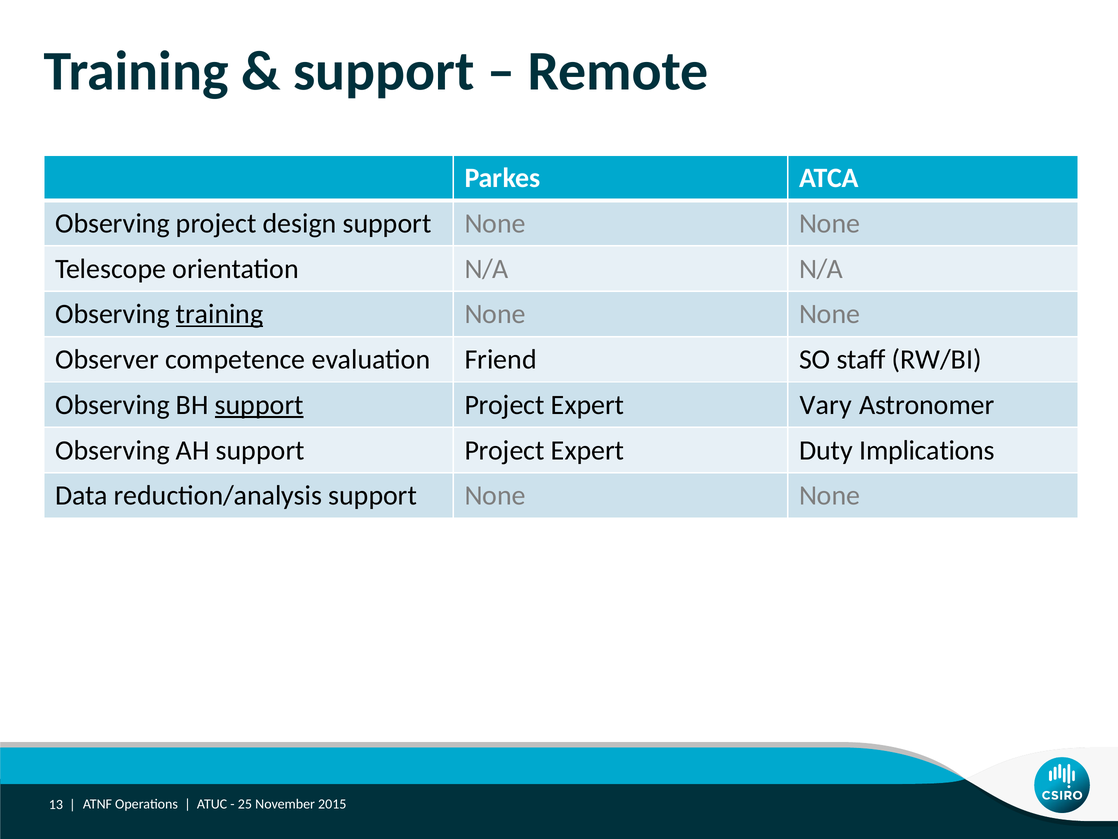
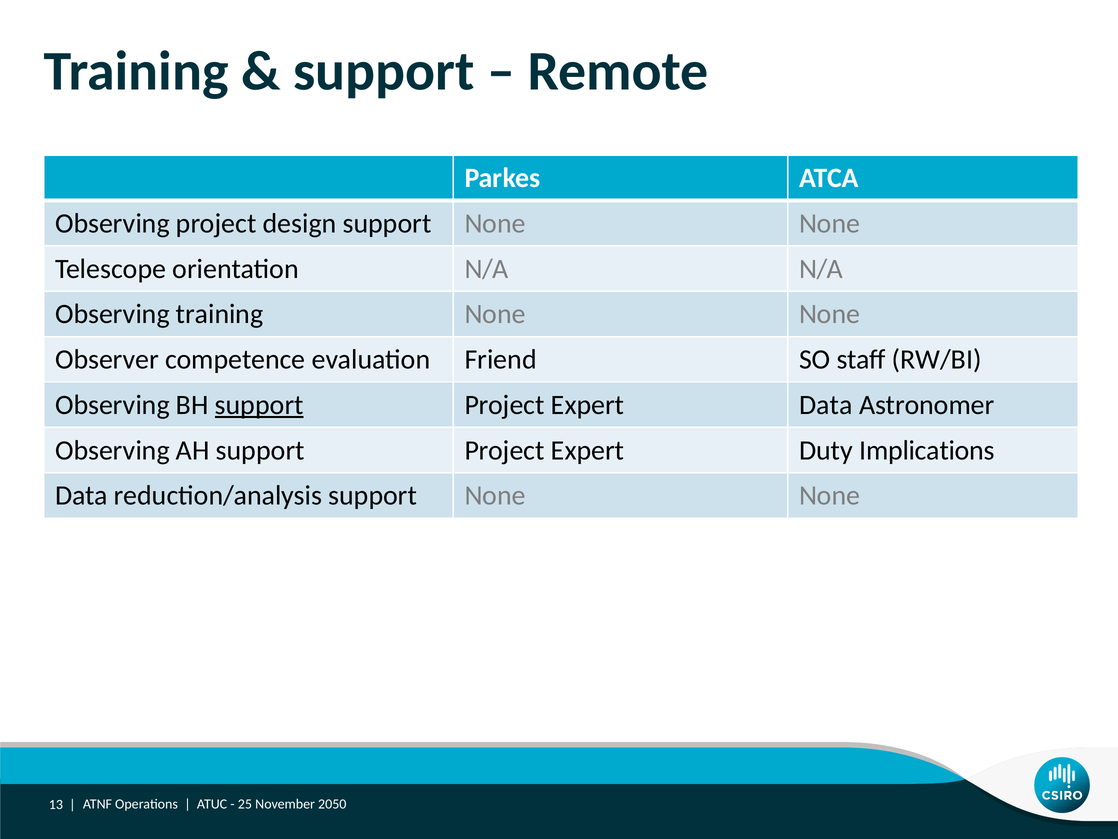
training at (220, 314) underline: present -> none
Expert Vary: Vary -> Data
2015: 2015 -> 2050
